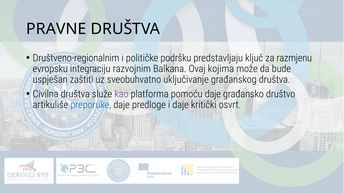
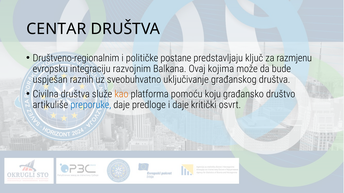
PRAVNE: PRAVNE -> CENTAR
podršku: podršku -> postane
zaštiti: zaštiti -> raznih
kao colour: purple -> orange
pomoću daje: daje -> koju
